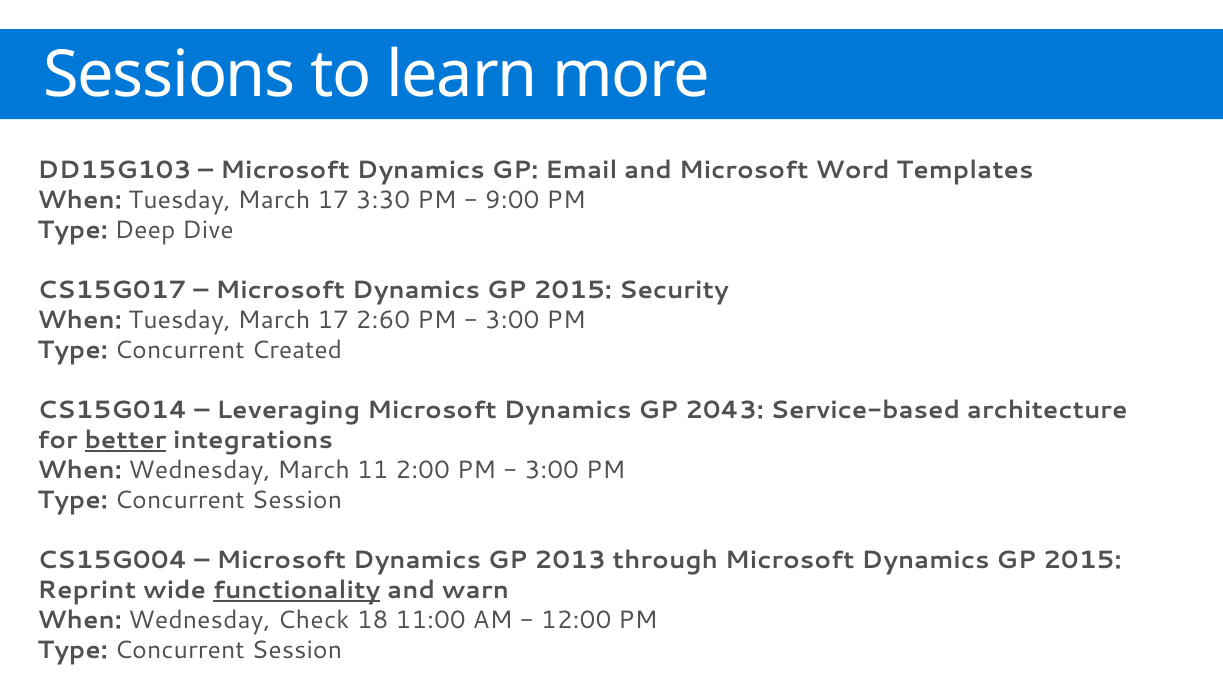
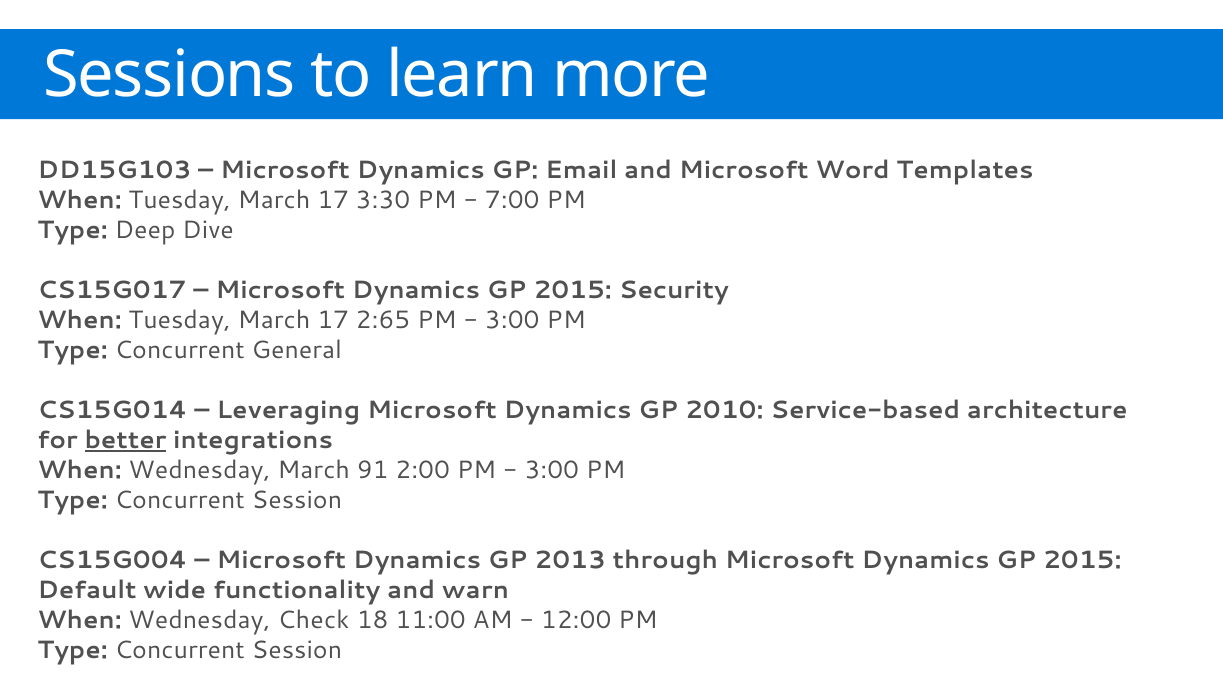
9:00: 9:00 -> 7:00
2:60: 2:60 -> 2:65
Created: Created -> General
2043: 2043 -> 2010
11: 11 -> 91
Reprint: Reprint -> Default
functionality underline: present -> none
